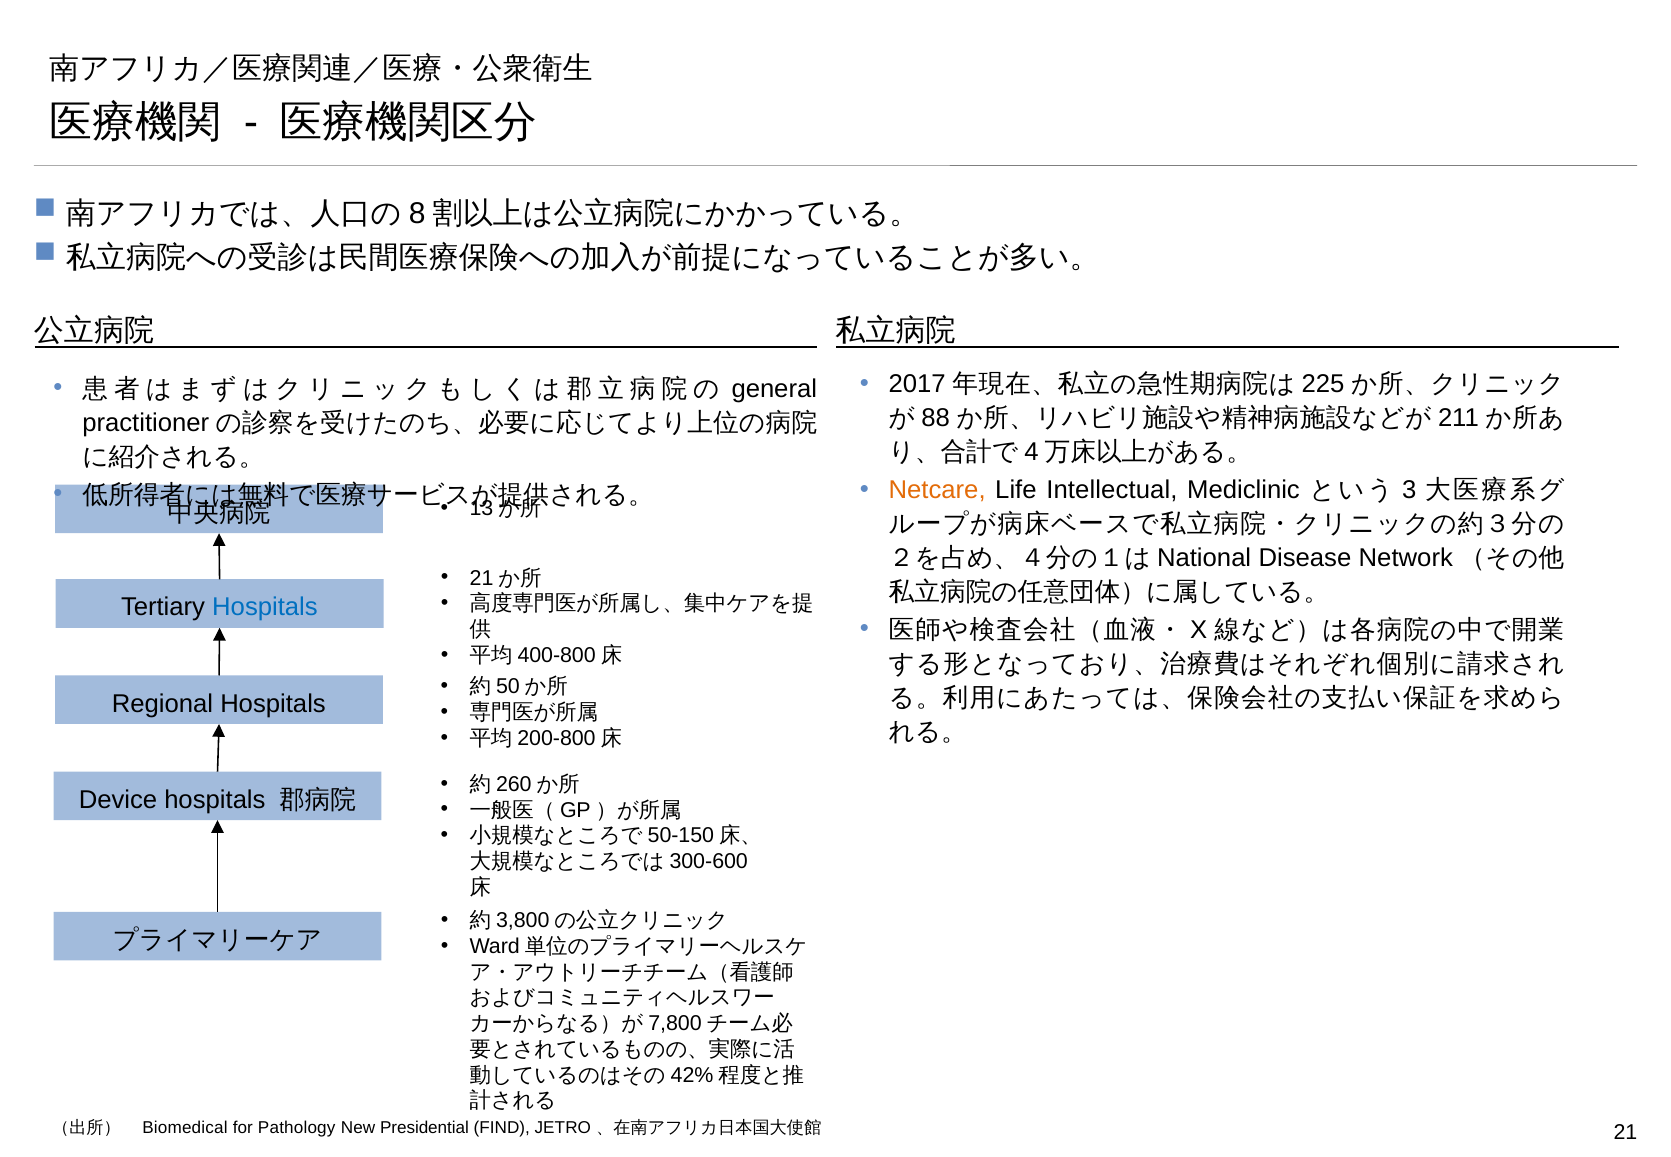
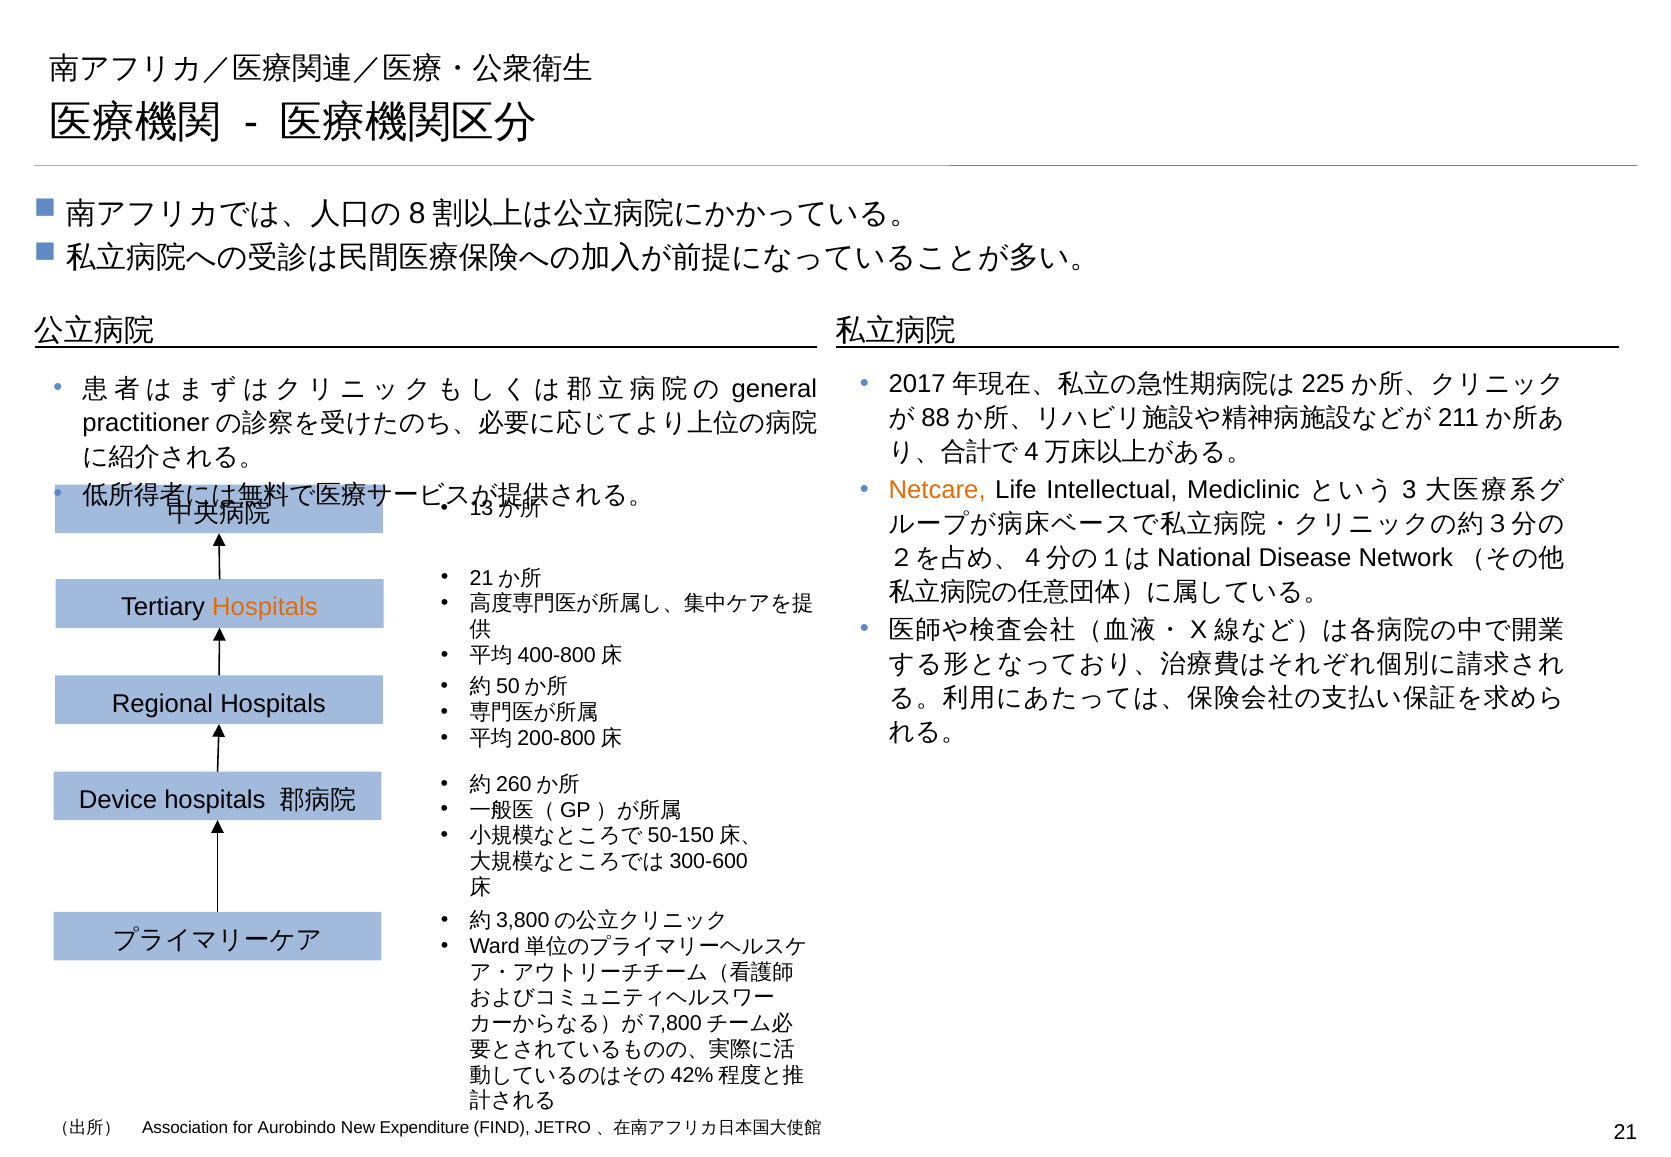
Hospitals at (265, 607) colour: blue -> orange
Biomedical: Biomedical -> Association
Pathology: Pathology -> Aurobindo
Presidential: Presidential -> Expenditure
